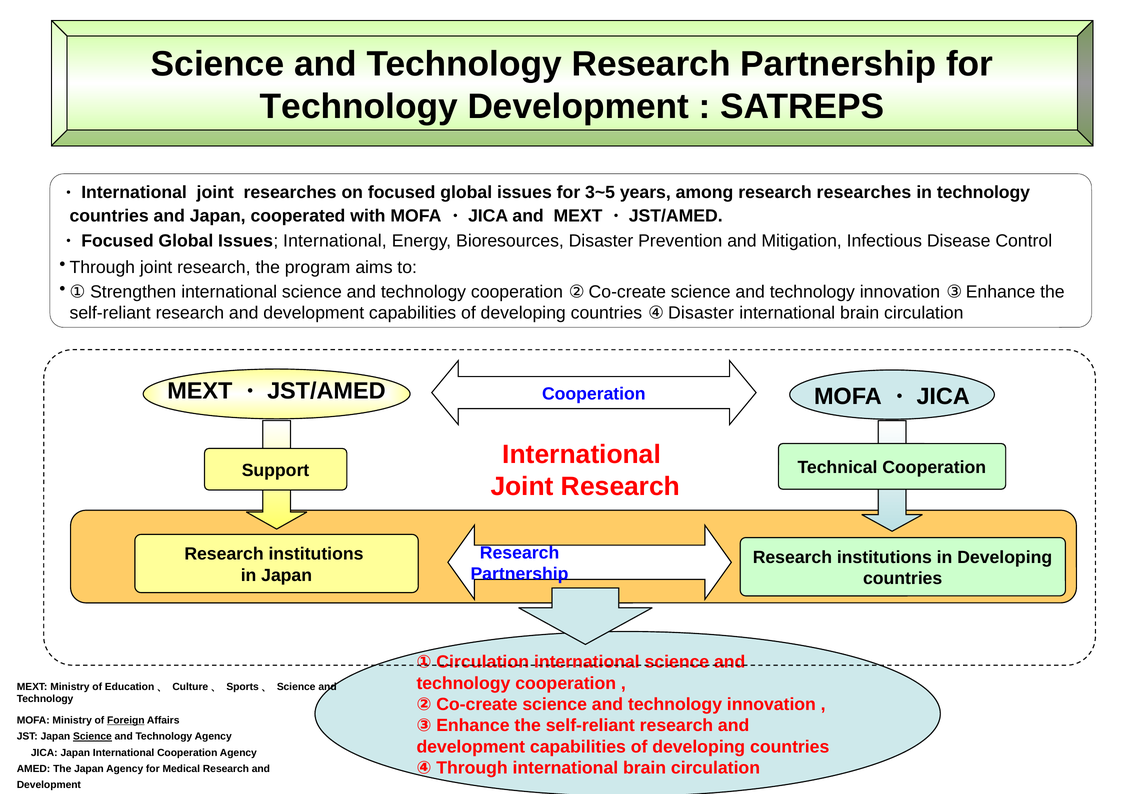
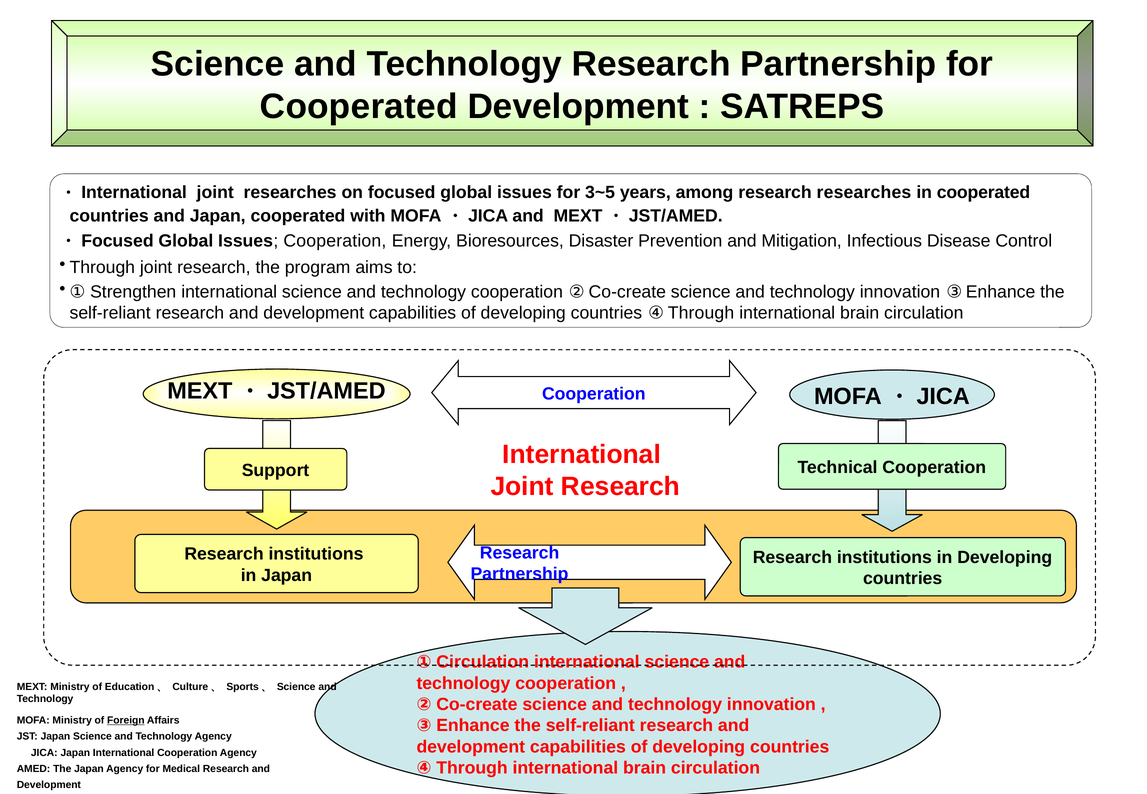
Technology at (359, 107): Technology -> Cooperated
in technology: technology -> cooperated
Issues International: International -> Cooperation
countries Disaster: Disaster -> Through
Science at (92, 737) underline: present -> none
